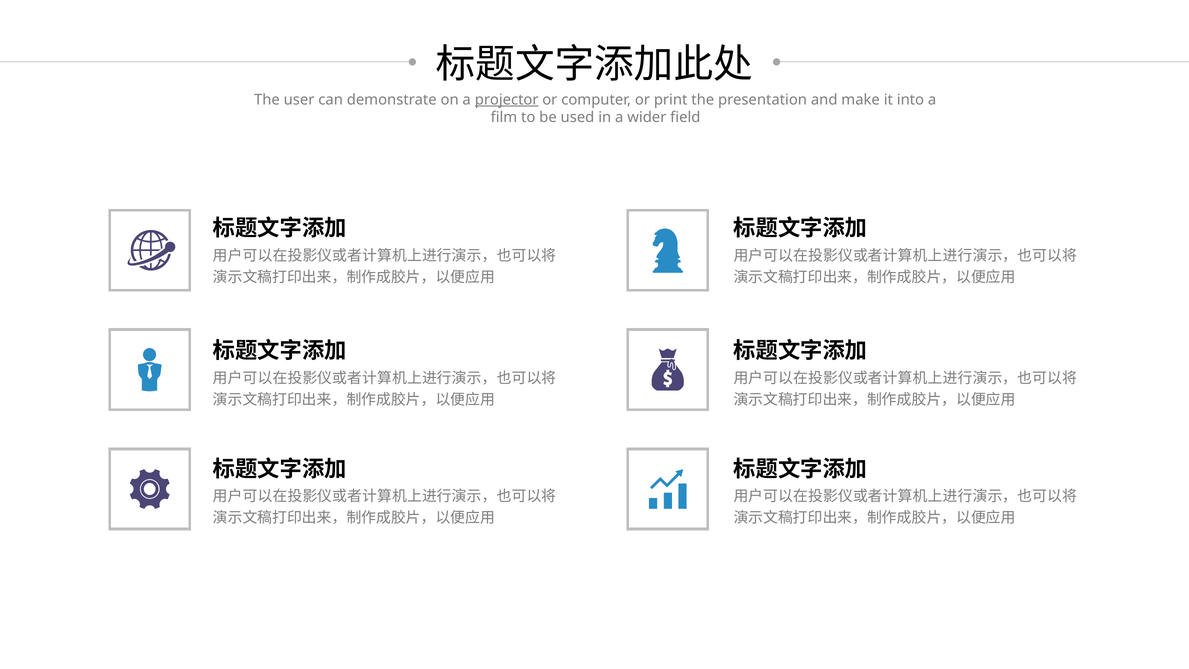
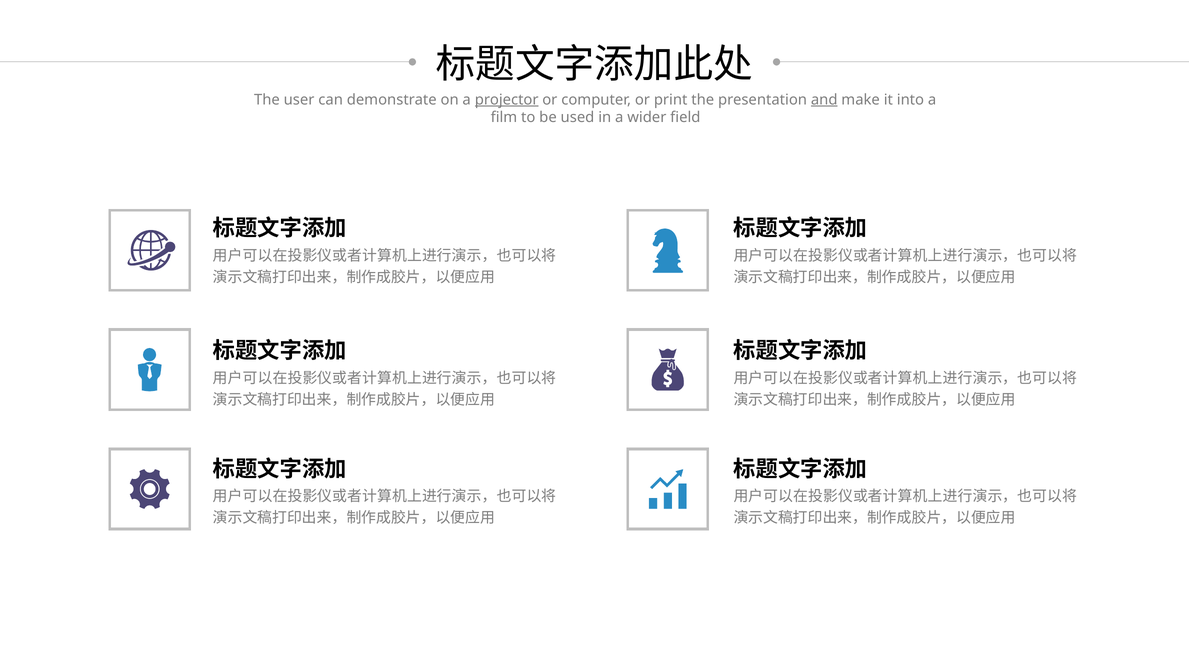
and underline: none -> present
